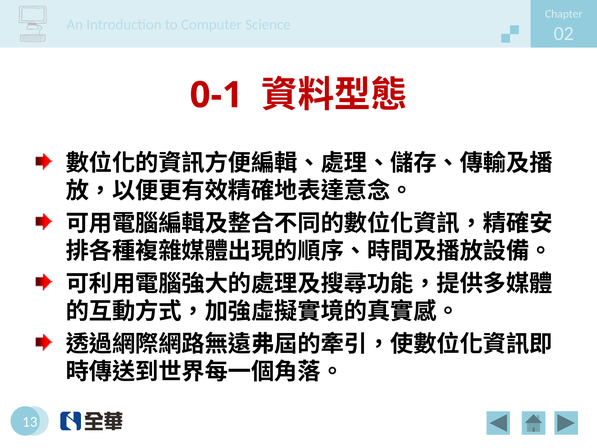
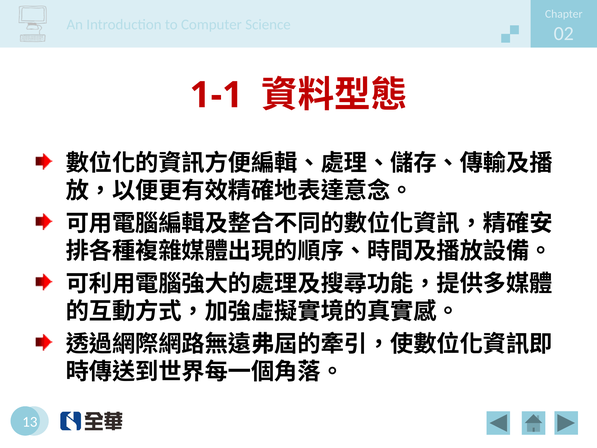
0-1: 0-1 -> 1-1
